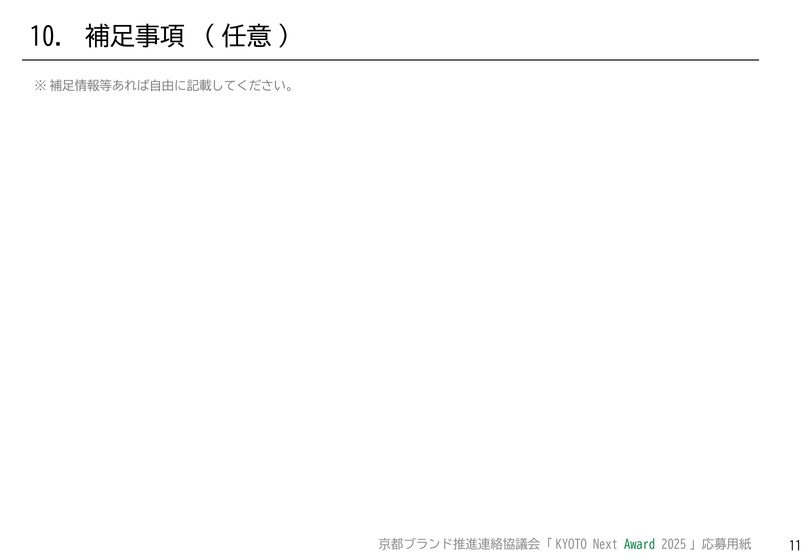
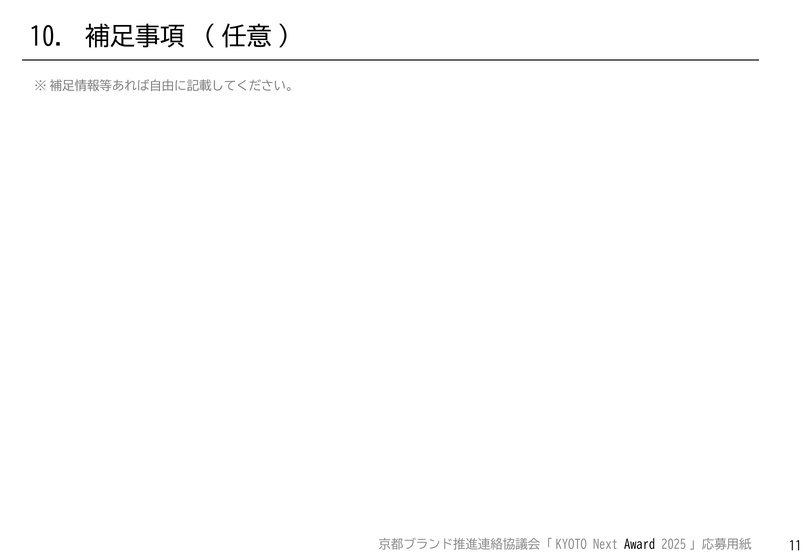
Award colour: green -> black
